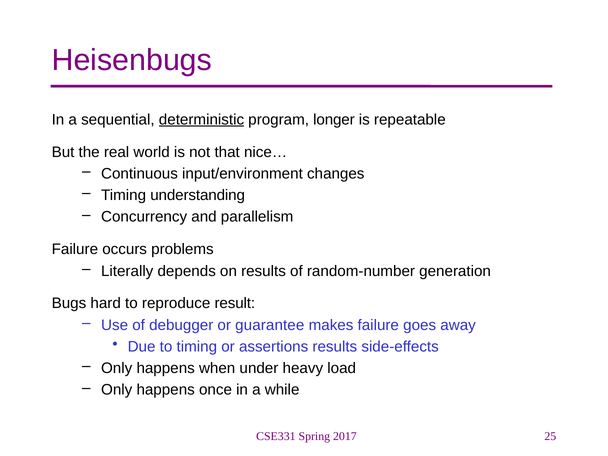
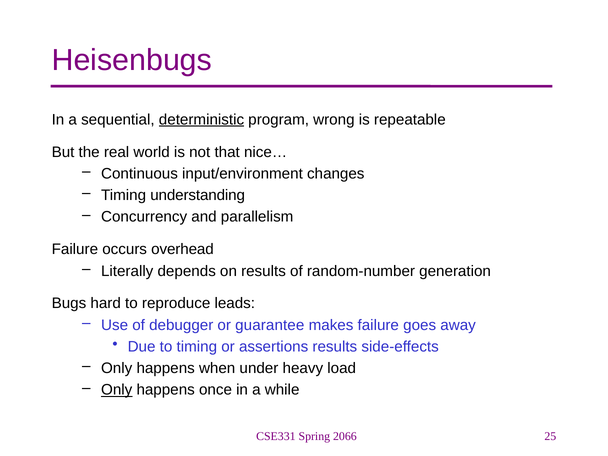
longer: longer -> wrong
problems: problems -> overhead
result: result -> leads
Only at (117, 390) underline: none -> present
2017: 2017 -> 2066
